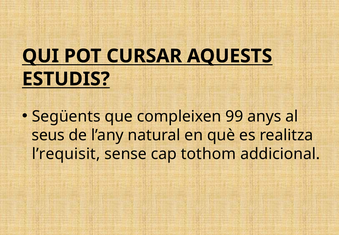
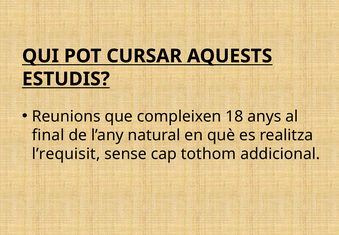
Següents: Següents -> Reunions
99: 99 -> 18
seus: seus -> final
